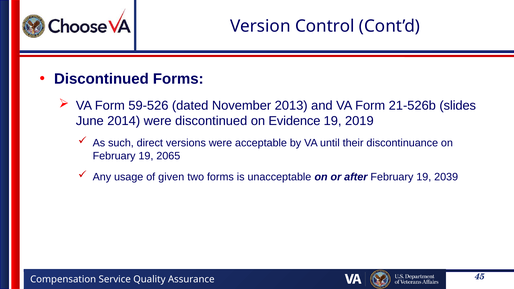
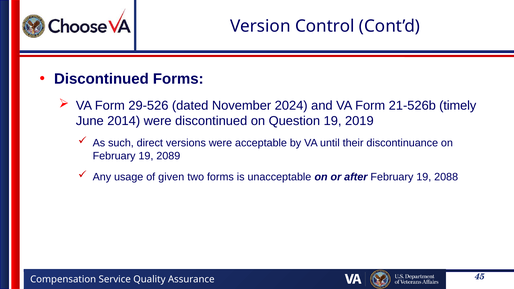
59-526: 59-526 -> 29-526
2013: 2013 -> 2024
slides: slides -> timely
Evidence: Evidence -> Question
2065: 2065 -> 2089
2039: 2039 -> 2088
